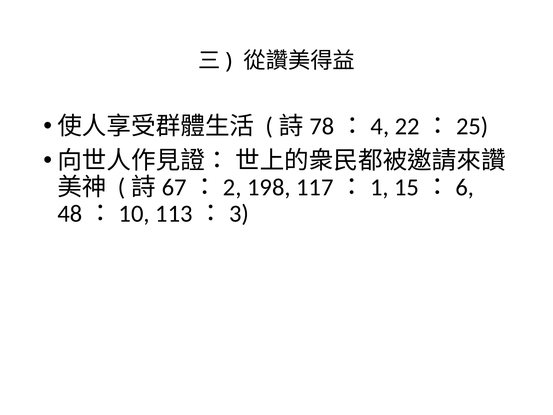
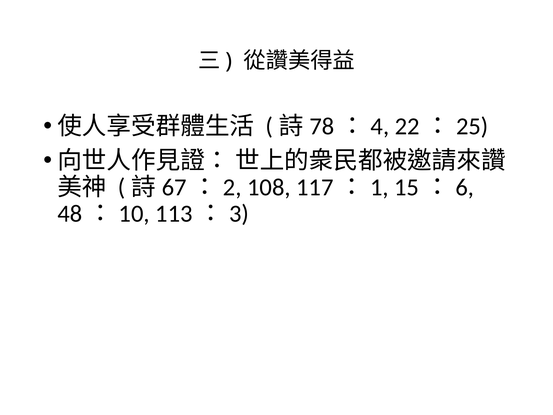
198: 198 -> 108
